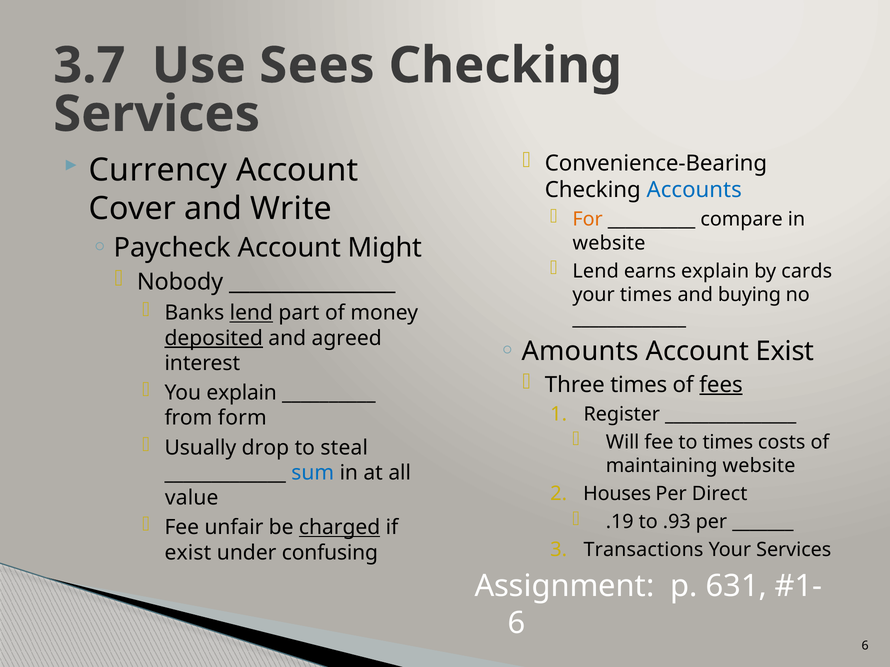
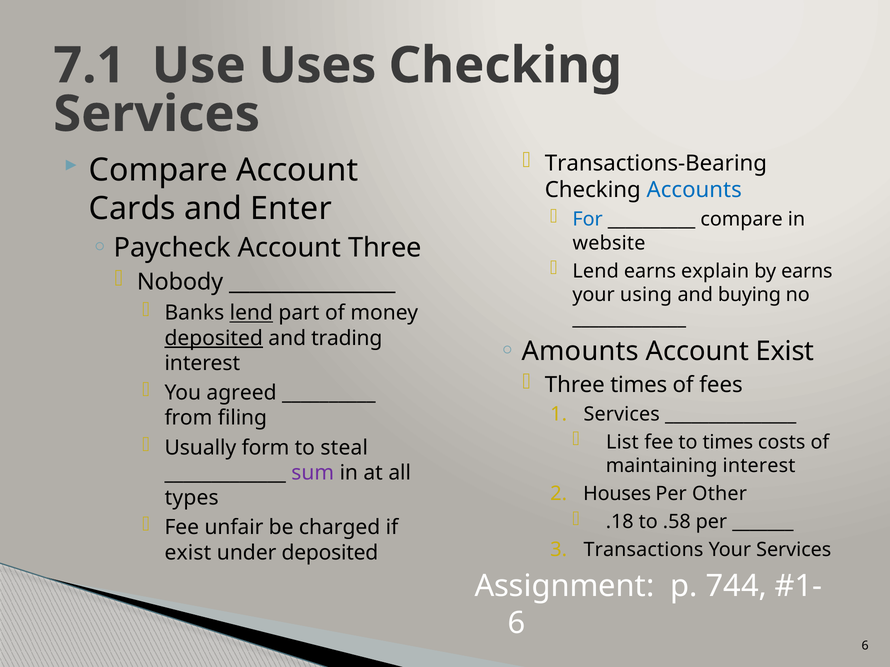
3.7: 3.7 -> 7.1
Sees: Sees -> Uses
Convenience-Bearing: Convenience-Bearing -> Transactions-Bearing
Currency at (158, 170): Currency -> Compare
Cover: Cover -> Cards
Write: Write -> Enter
For colour: orange -> blue
Account Might: Might -> Three
by cards: cards -> earns
your times: times -> using
agreed: agreed -> trading
fees underline: present -> none
You explain: explain -> agreed
Register at (622, 414): Register -> Services
form: form -> filing
Will: Will -> List
drop: drop -> form
maintaining website: website -> interest
sum colour: blue -> purple
Direct: Direct -> Other
value: value -> types
.19: .19 -> .18
.93: .93 -> .58
charged underline: present -> none
under confusing: confusing -> deposited
631: 631 -> 744
